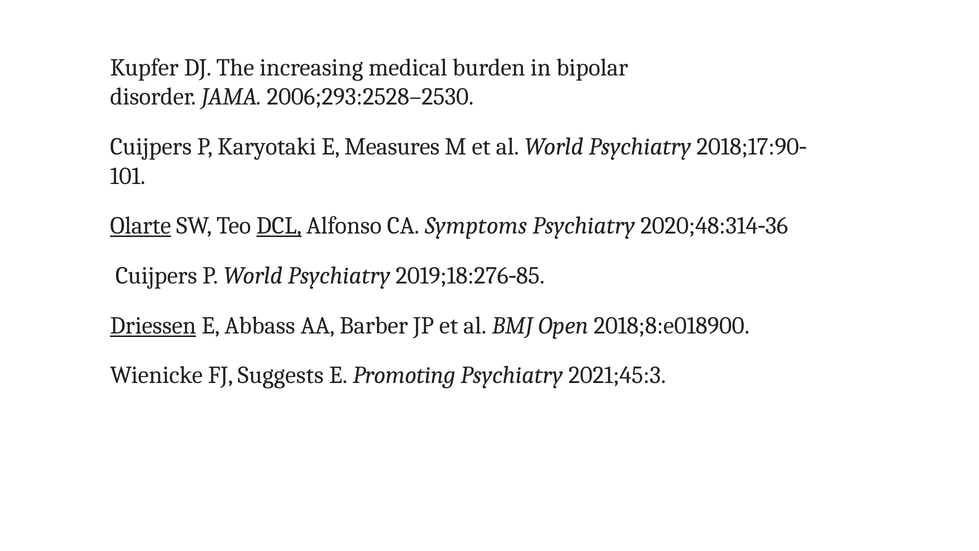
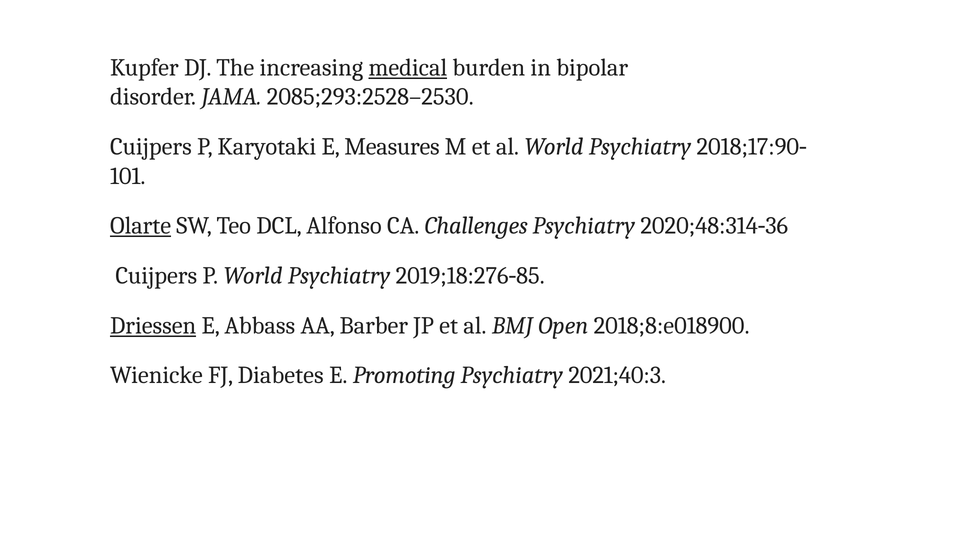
medical underline: none -> present
2006;293:2528–2530: 2006;293:2528–2530 -> 2085;293:2528–2530
DCL underline: present -> none
Symptoms: Symptoms -> Challenges
Suggests: Suggests -> Diabetes
2021;45:3: 2021;45:3 -> 2021;40:3
